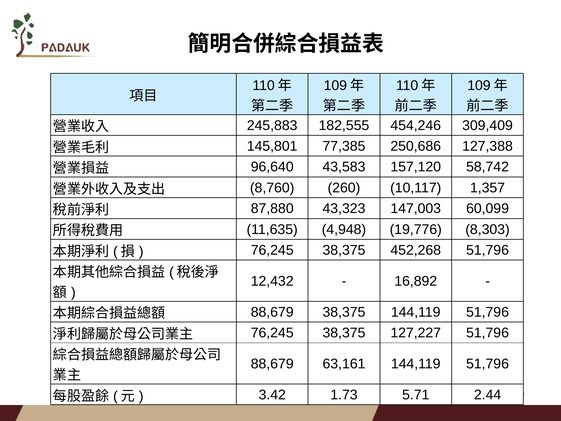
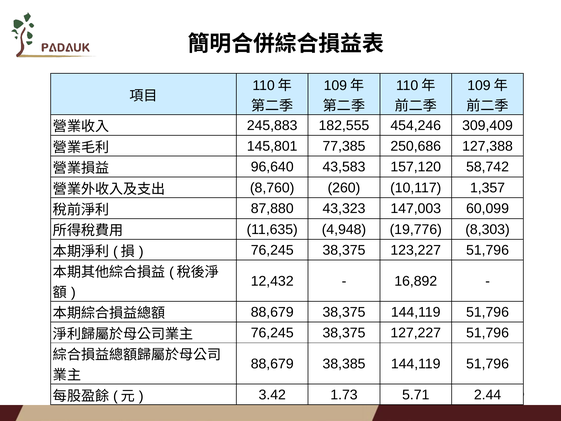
452,268: 452,268 -> 123,227
63,161: 63,161 -> 38,385
